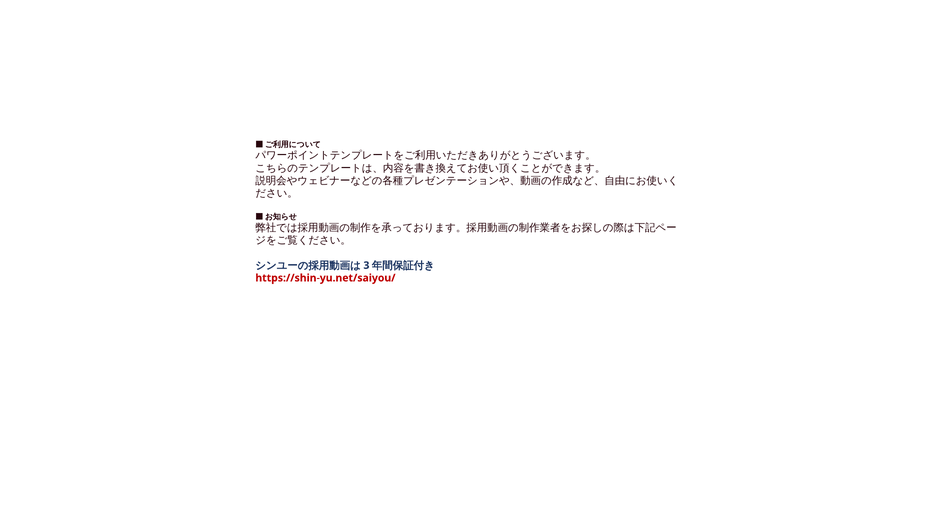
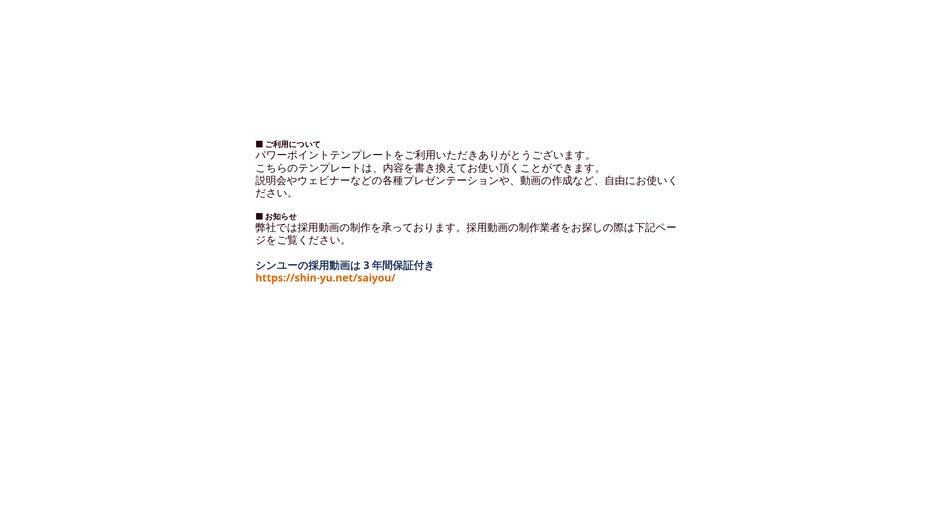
https://shin-yu.net/saiyou/ colour: red -> orange
